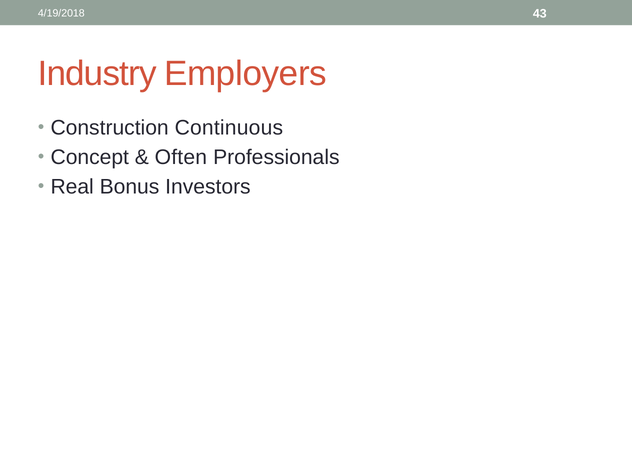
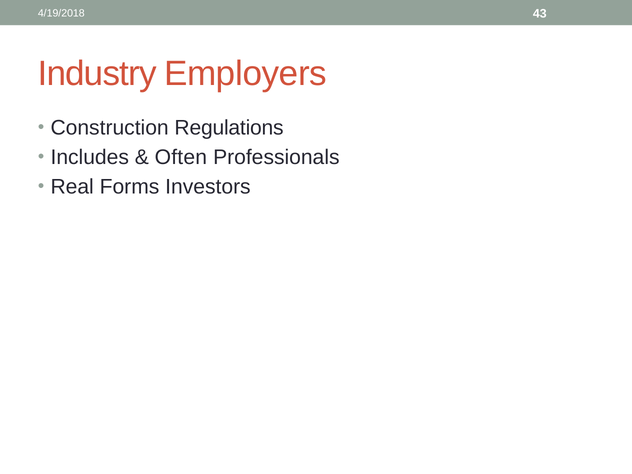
Continuous: Continuous -> Regulations
Concept: Concept -> Includes
Bonus: Bonus -> Forms
